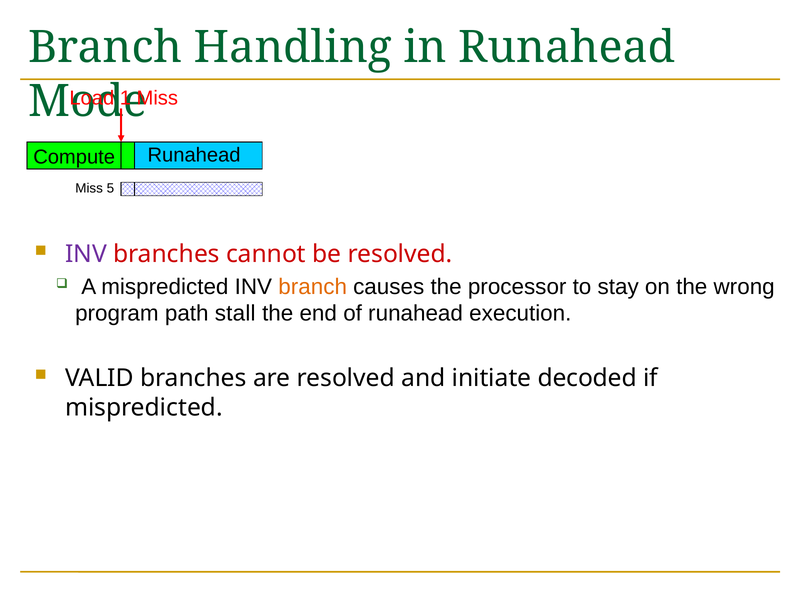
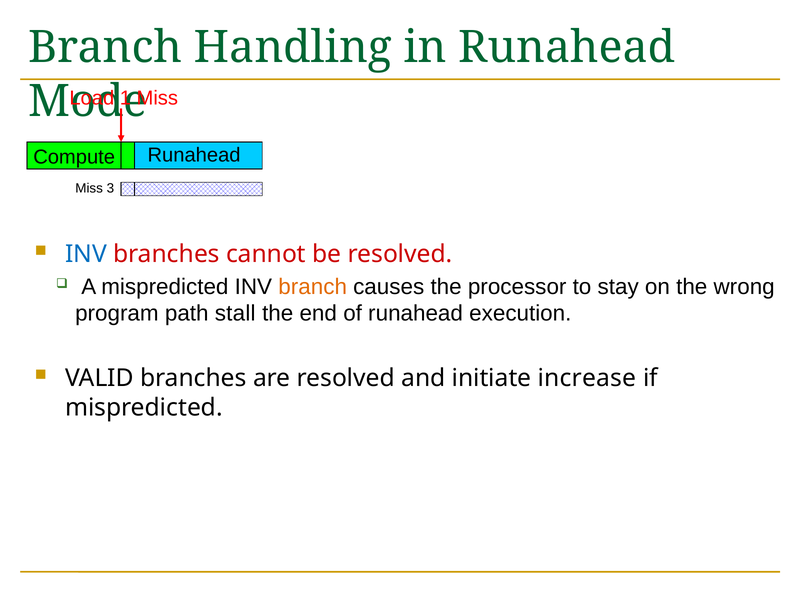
5: 5 -> 3
INV at (86, 254) colour: purple -> blue
decoded: decoded -> increase
